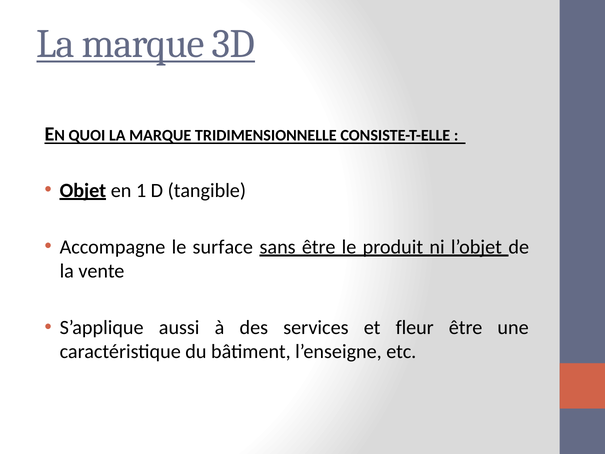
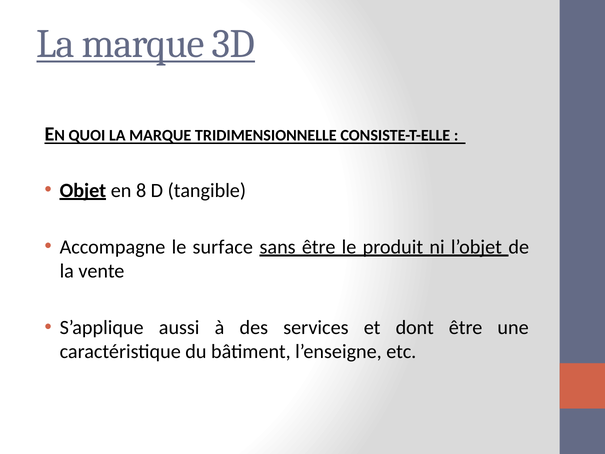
1: 1 -> 8
fleur: fleur -> dont
